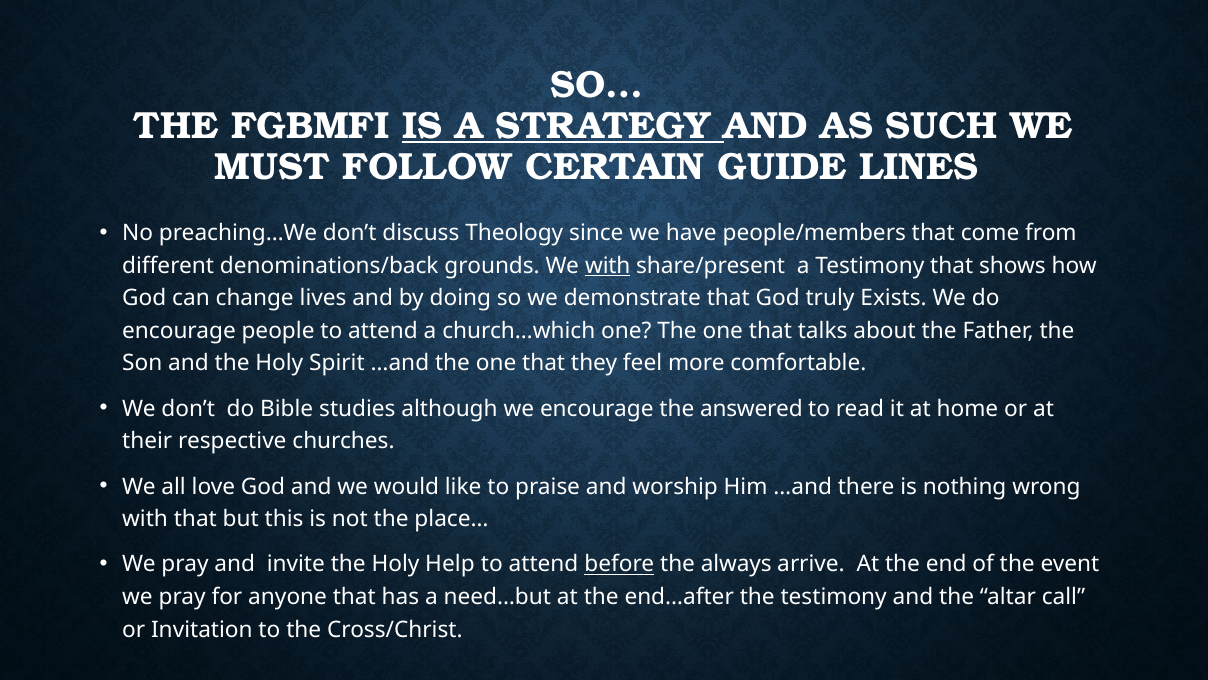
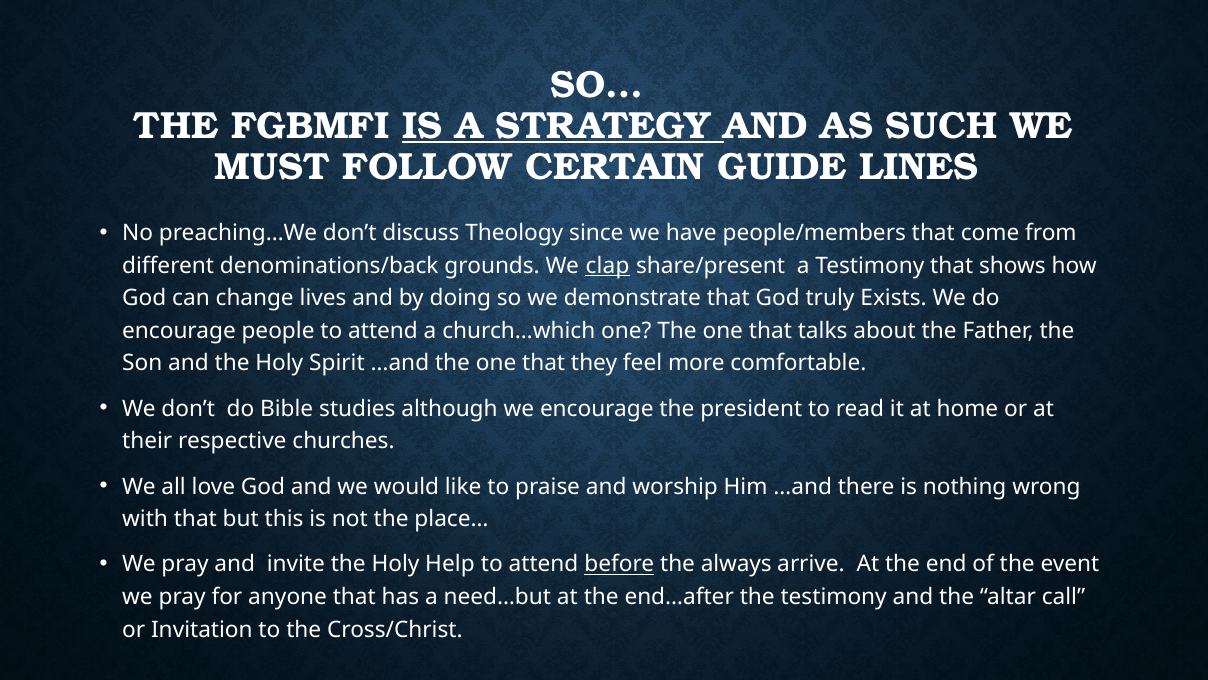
We with: with -> clap
answered: answered -> president
